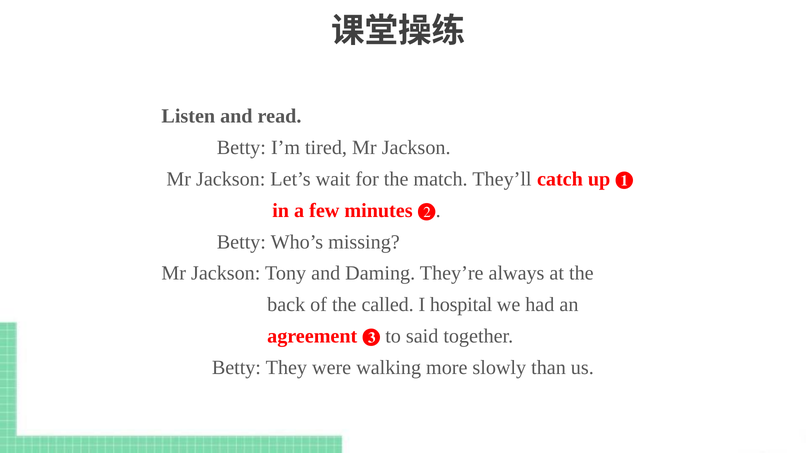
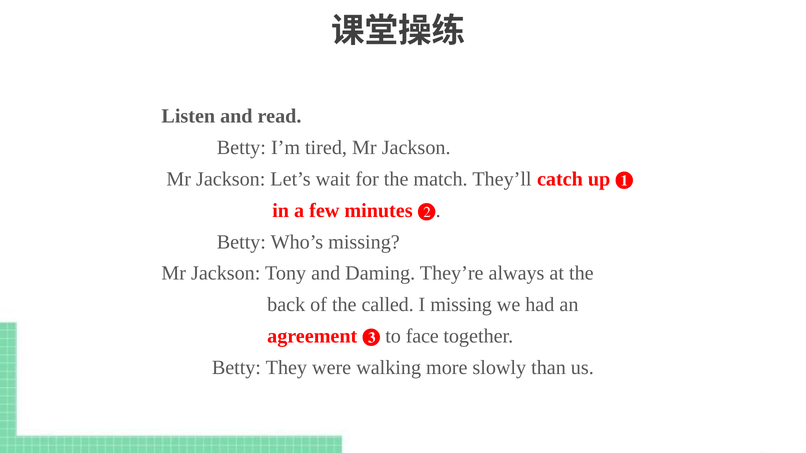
I hospital: hospital -> missing
said: said -> face
